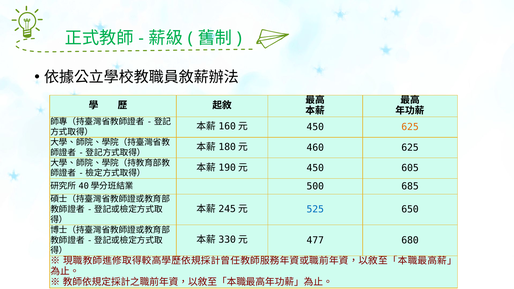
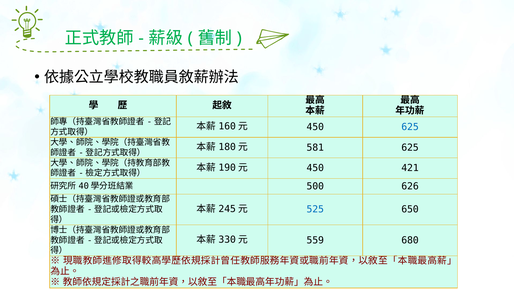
625 at (410, 127) colour: orange -> blue
460: 460 -> 581
605: 605 -> 421
685: 685 -> 626
477: 477 -> 559
